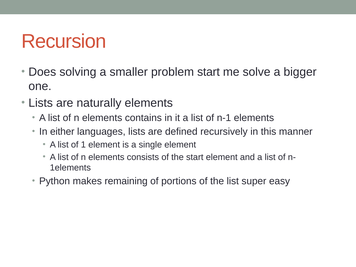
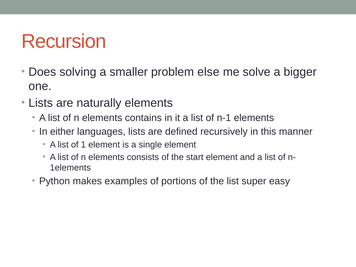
problem start: start -> else
remaining: remaining -> examples
